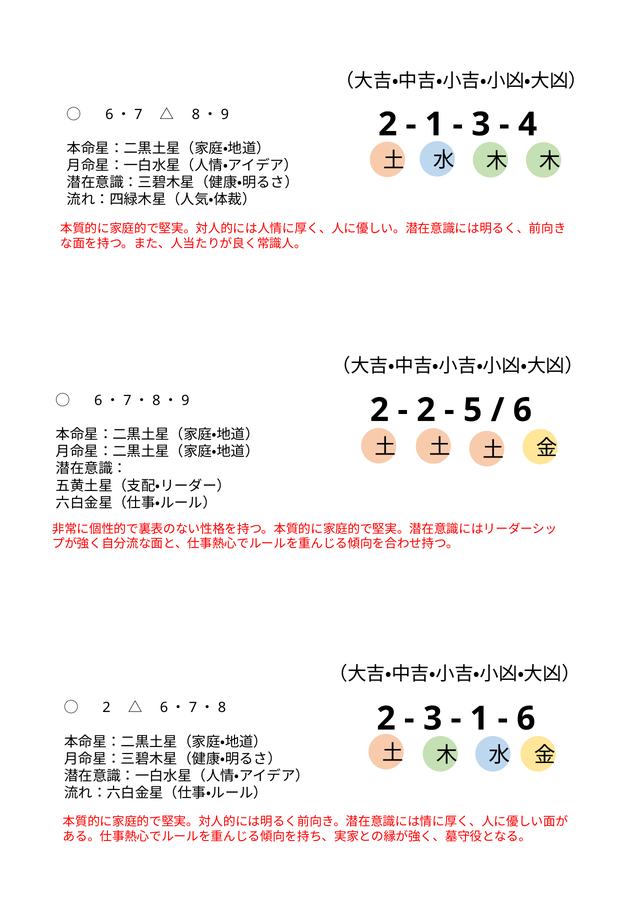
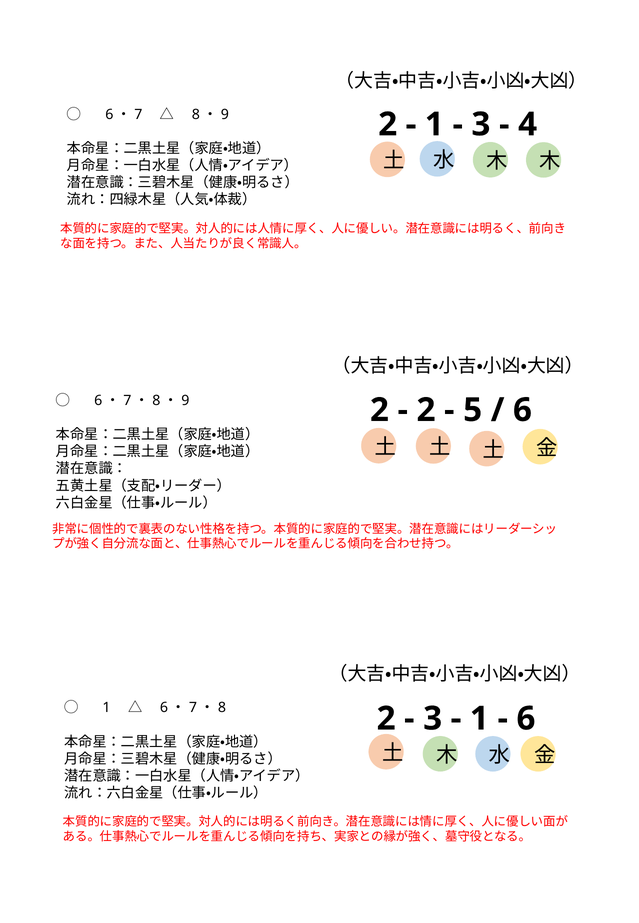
2 at (106, 708): 2 -> 1
